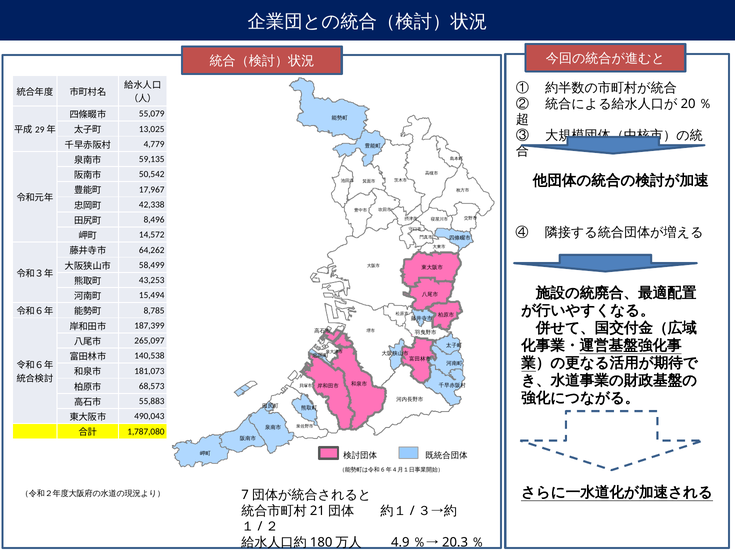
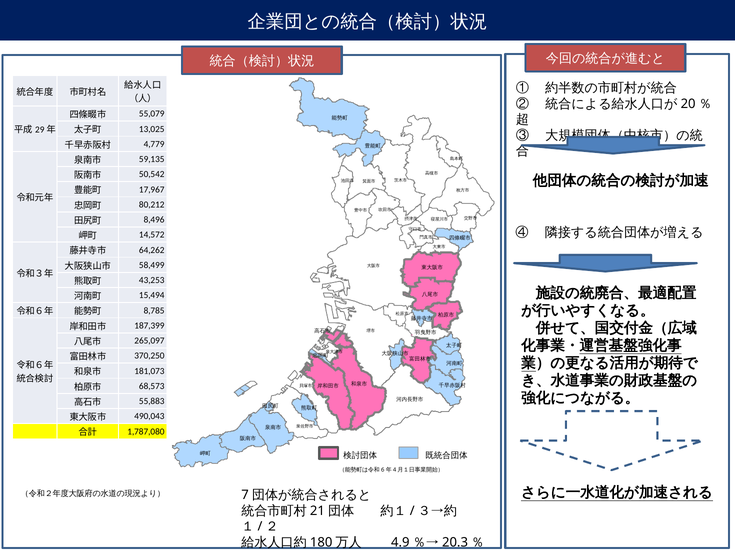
42,338: 42,338 -> 80,212
140,538: 140,538 -> 370,250
